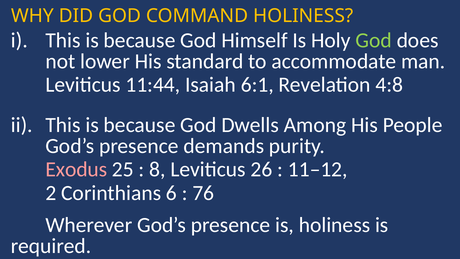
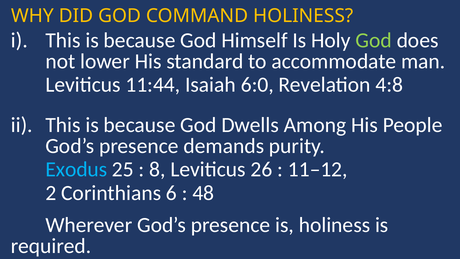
6:1: 6:1 -> 6:0
Exodus colour: pink -> light blue
76: 76 -> 48
